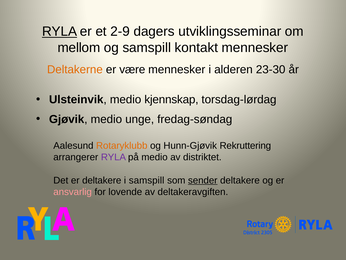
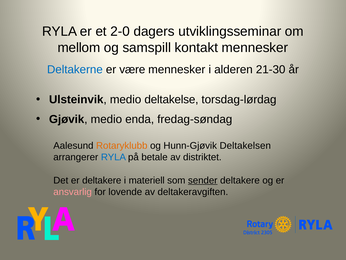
RYLA at (60, 31) underline: present -> none
2-9: 2-9 -> 2-0
Deltakerne colour: orange -> blue
23-30: 23-30 -> 21-30
kjennskap: kjennskap -> deltakelse
unge: unge -> enda
Rekruttering: Rekruttering -> Deltakelsen
RYLA at (113, 157) colour: purple -> blue
på medio: medio -> betale
i samspill: samspill -> materiell
